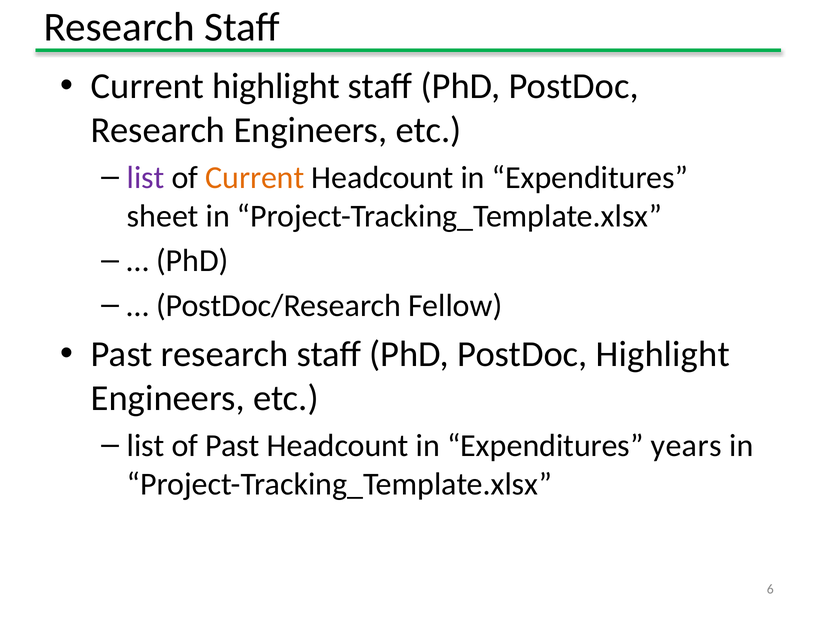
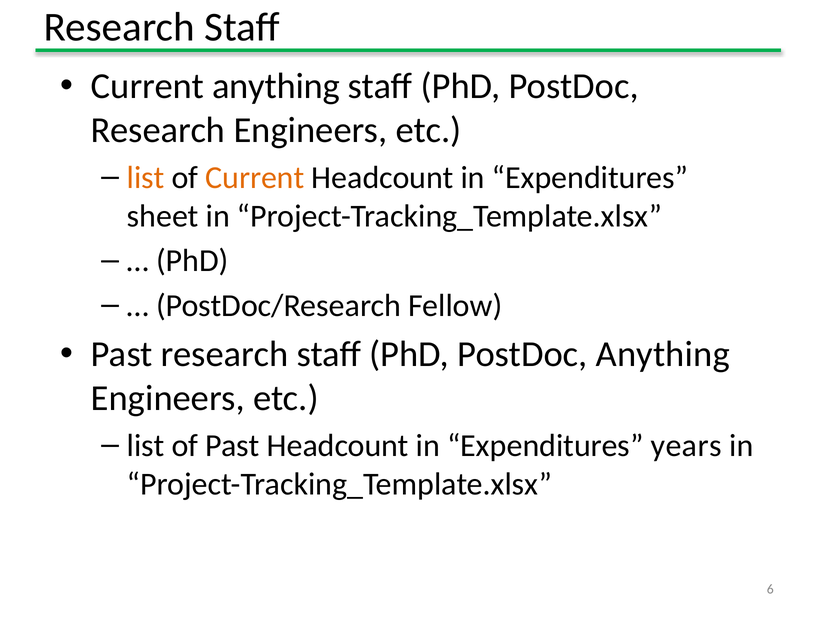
Current highlight: highlight -> anything
list at (146, 178) colour: purple -> orange
PostDoc Highlight: Highlight -> Anything
